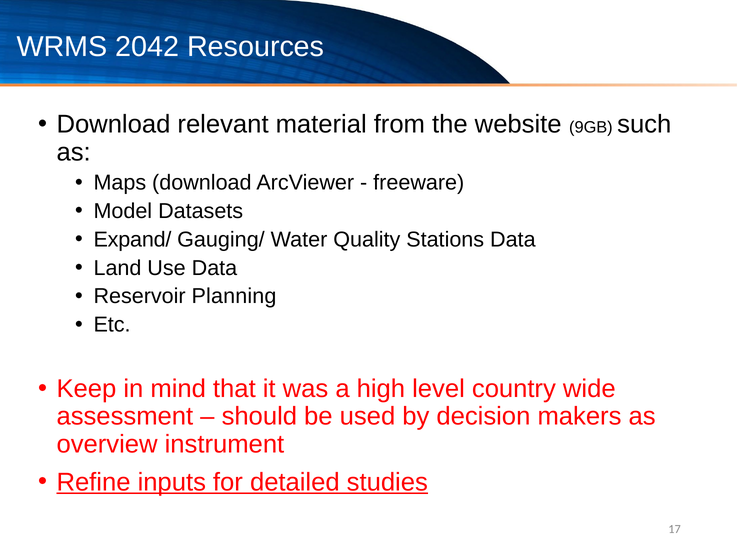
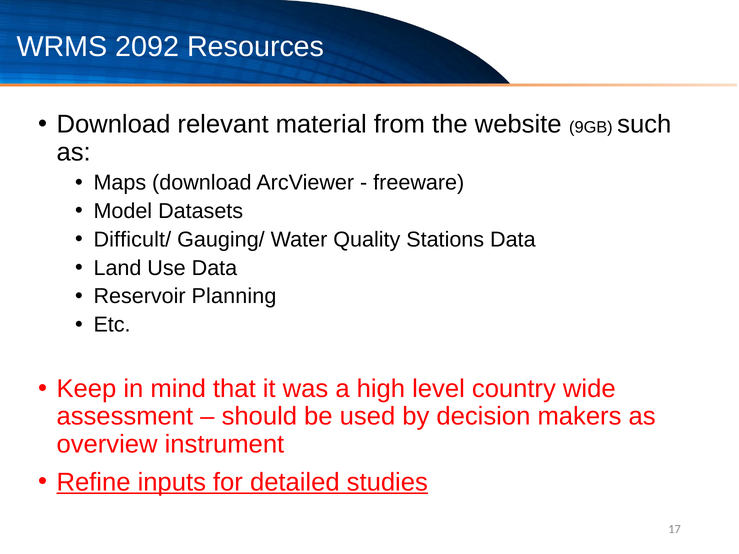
2042: 2042 -> 2092
Expand/: Expand/ -> Difficult/
